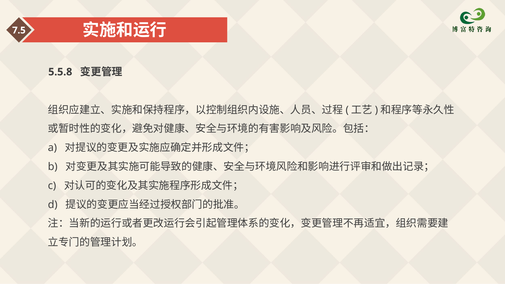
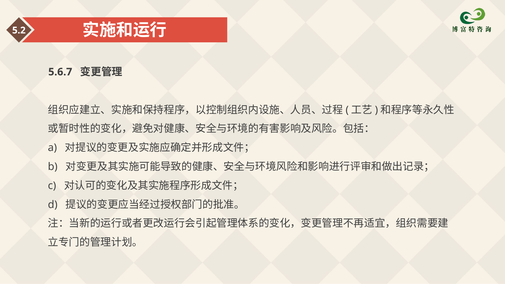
7.5: 7.5 -> 5.2
5.5.8: 5.5.8 -> 5.6.7
